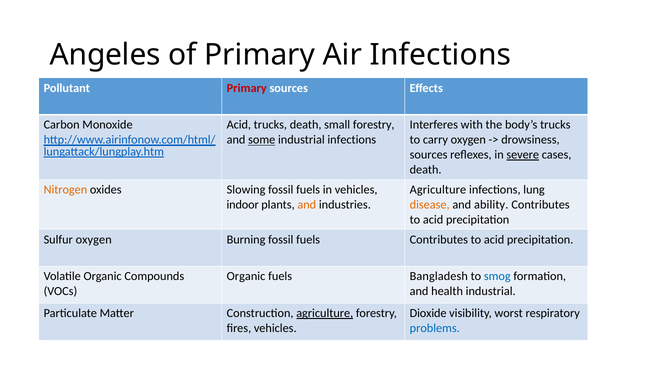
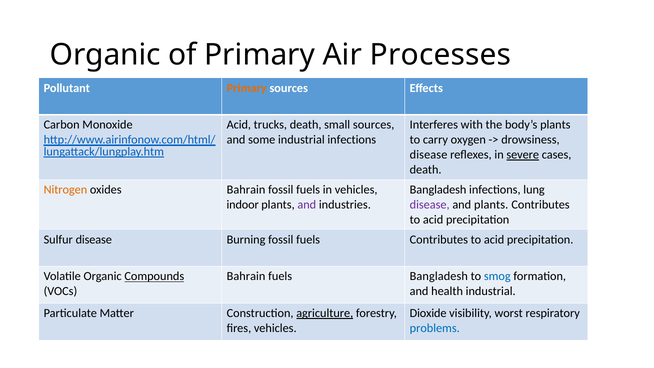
Angeles at (105, 55): Angeles -> Organic
Air Infections: Infections -> Processes
Primary at (247, 88) colour: red -> orange
small forestry: forestry -> sources
body’s trucks: trucks -> plants
some underline: present -> none
sources at (429, 155): sources -> disease
oxides Slowing: Slowing -> Bahrain
Agriculture at (438, 190): Agriculture -> Bangladesh
and at (307, 205) colour: orange -> purple
disease at (430, 205) colour: orange -> purple
and ability: ability -> plants
Sulfur oxygen: oxygen -> disease
Compounds underline: none -> present
Organic at (246, 276): Organic -> Bahrain
